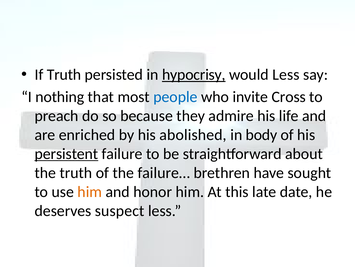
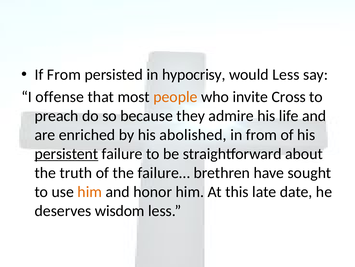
If Truth: Truth -> From
hypocrisy underline: present -> none
nothing: nothing -> offense
people colour: blue -> orange
in body: body -> from
suspect: suspect -> wisdom
